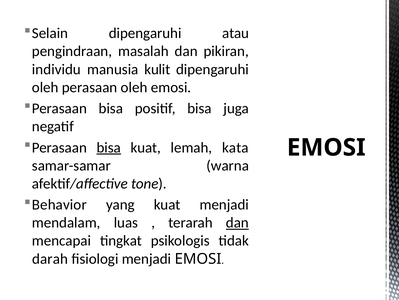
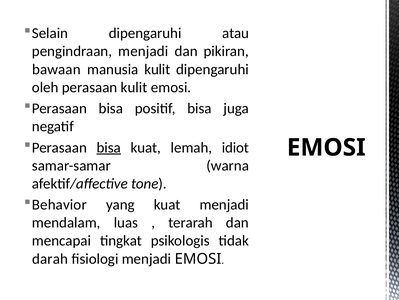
pengindraan masalah: masalah -> menjadi
individu: individu -> bawaan
perasaan oleh: oleh -> kulit
kata: kata -> idiot
dan at (237, 222) underline: present -> none
